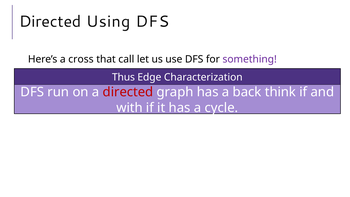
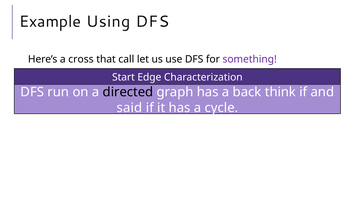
Directed at (50, 21): Directed -> Example
Thus: Thus -> Start
directed at (128, 92) colour: red -> black
with: with -> said
